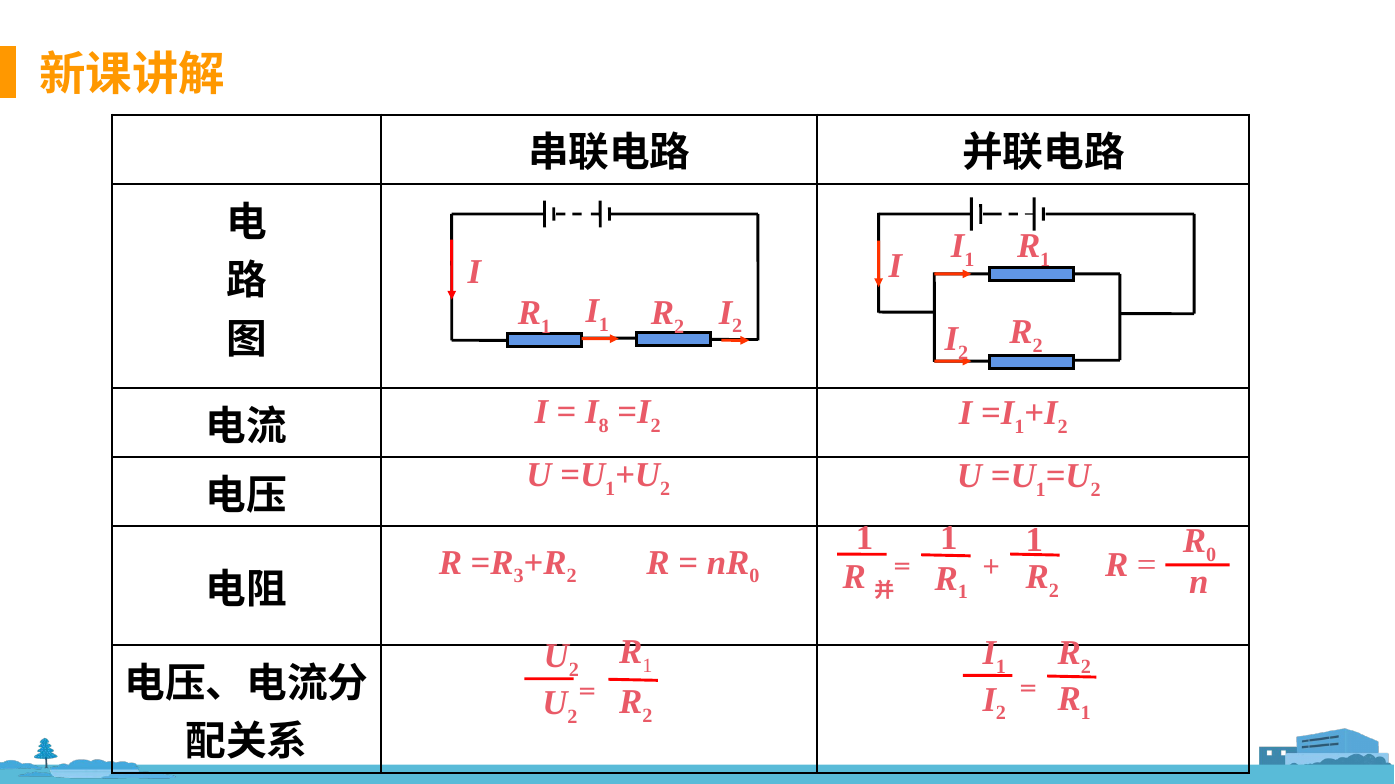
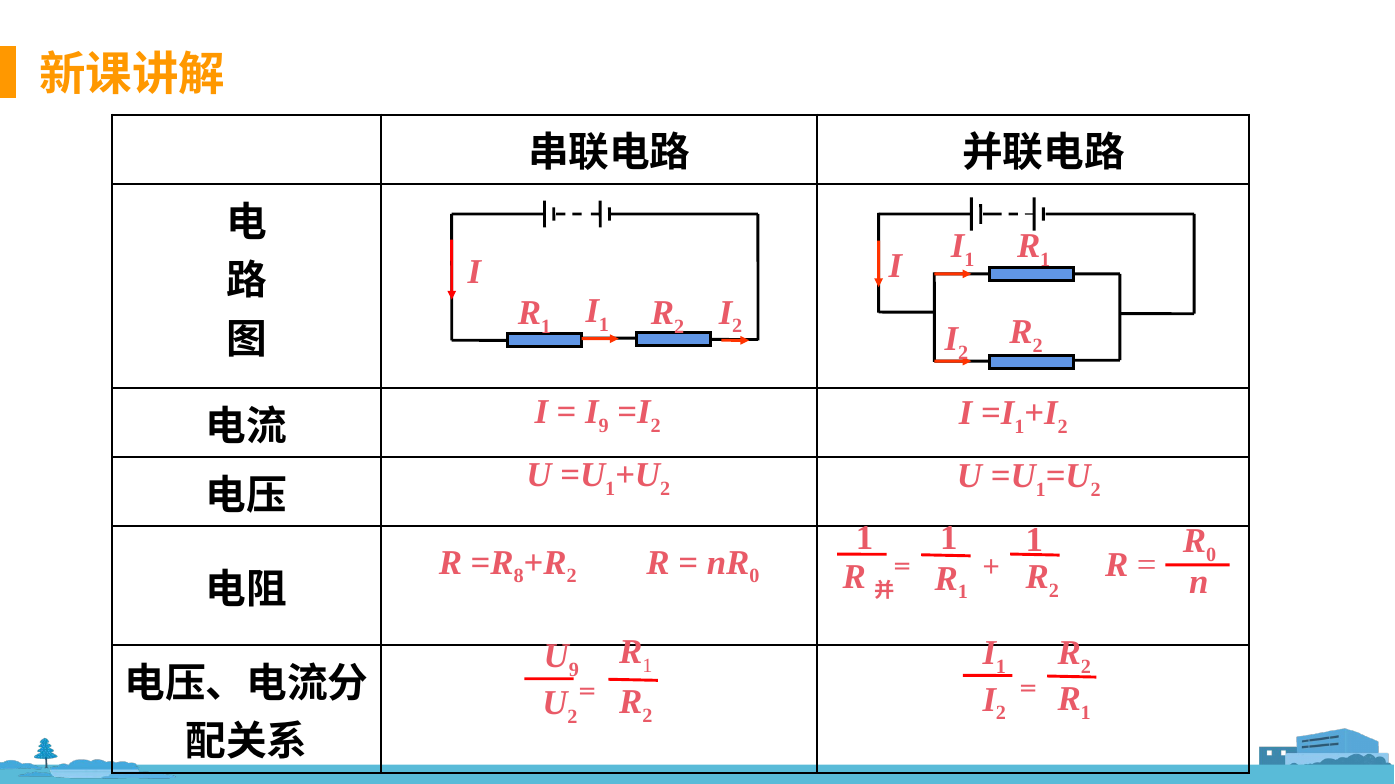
I 8: 8 -> 9
3: 3 -> 8
2 at (574, 670): 2 -> 9
